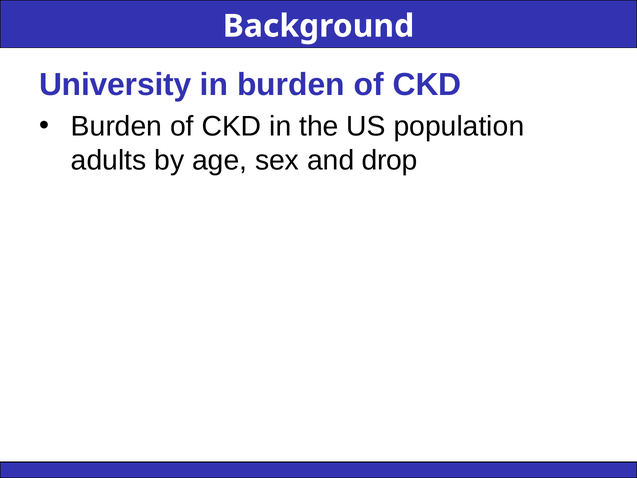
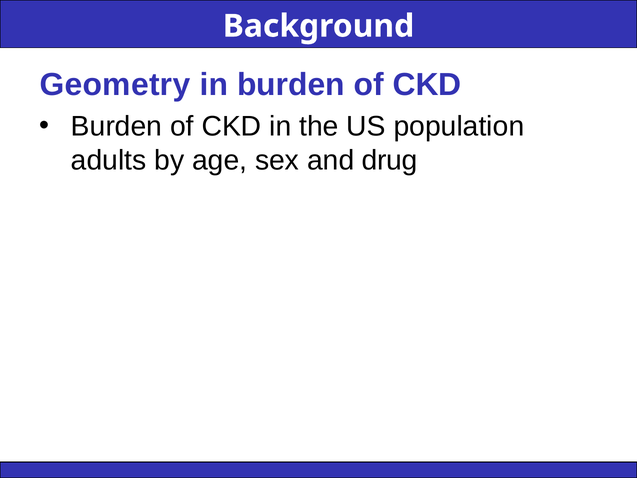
University: University -> Geometry
drop: drop -> drug
